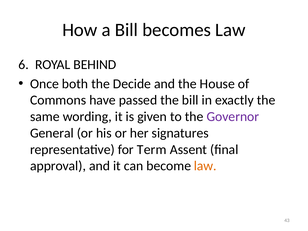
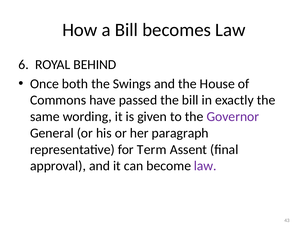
Decide: Decide -> Swings
signatures: signatures -> paragraph
law at (205, 166) colour: orange -> purple
